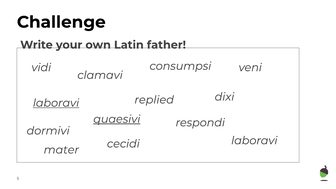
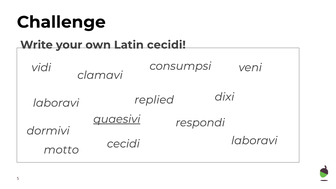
Latin father: father -> cecidi
laboravi at (56, 103) underline: present -> none
mater: mater -> motto
